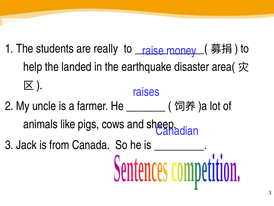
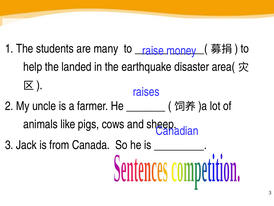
really: really -> many
